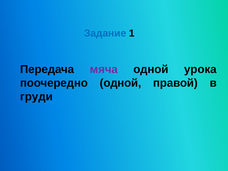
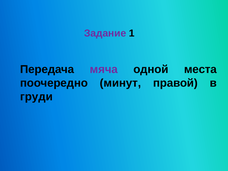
Задание colour: blue -> purple
урока: урока -> места
поочередно одной: одной -> минут
